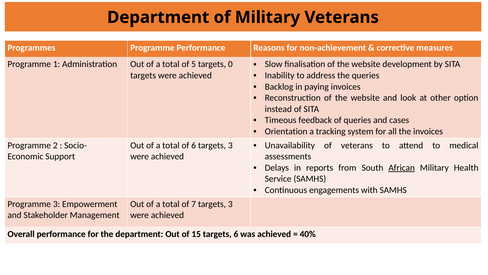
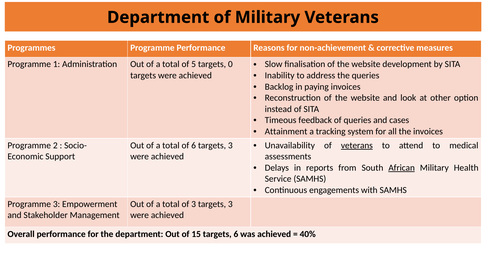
Orientation: Orientation -> Attainment
veterans at (357, 145) underline: none -> present
7 at (194, 204): 7 -> 3
